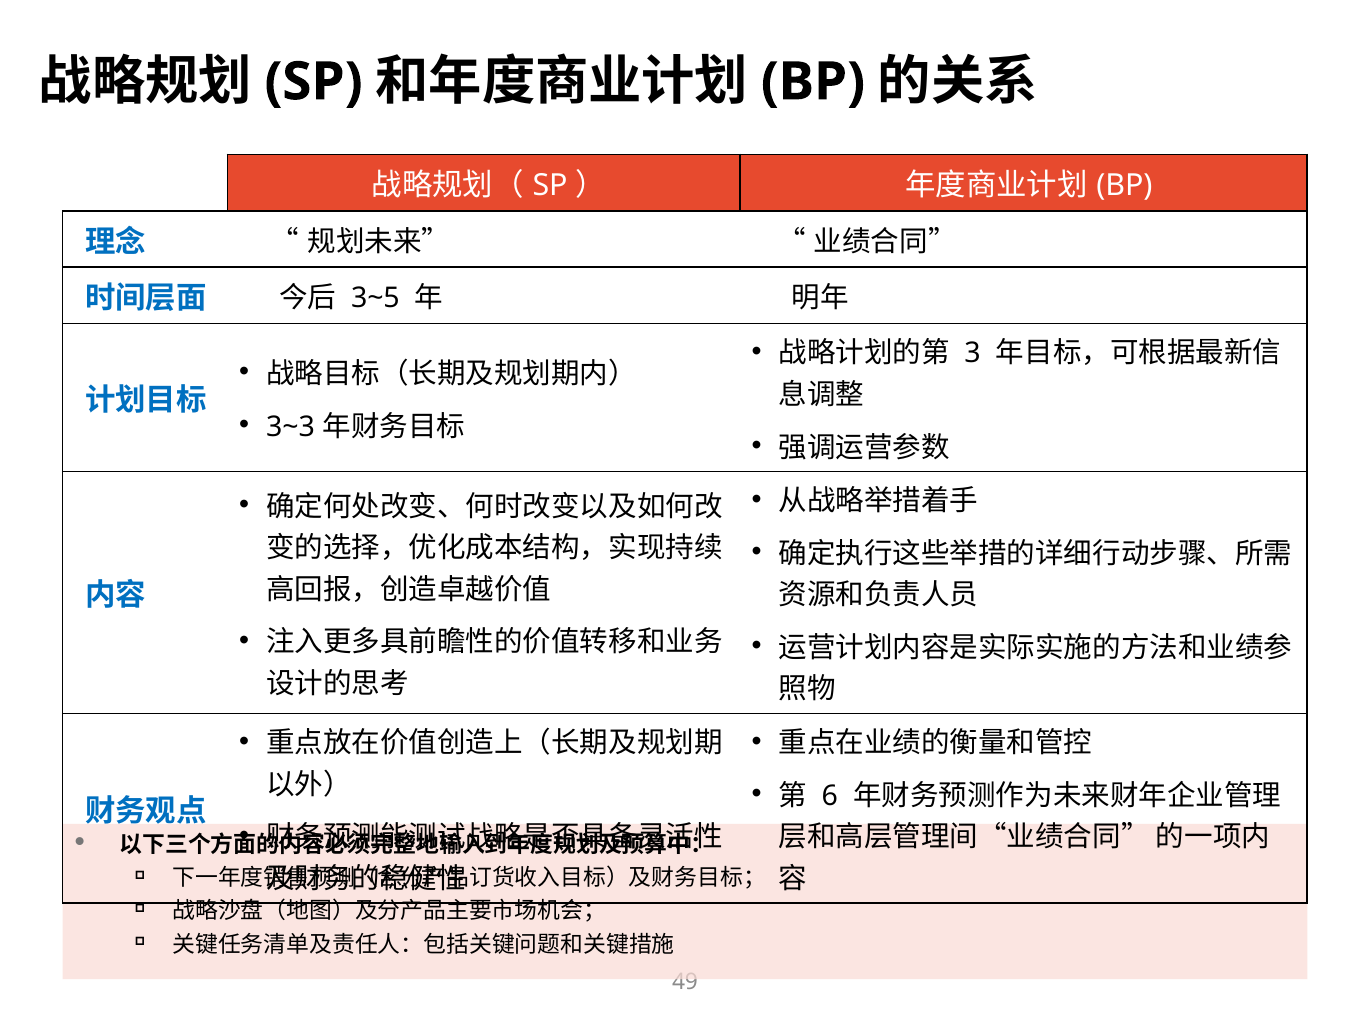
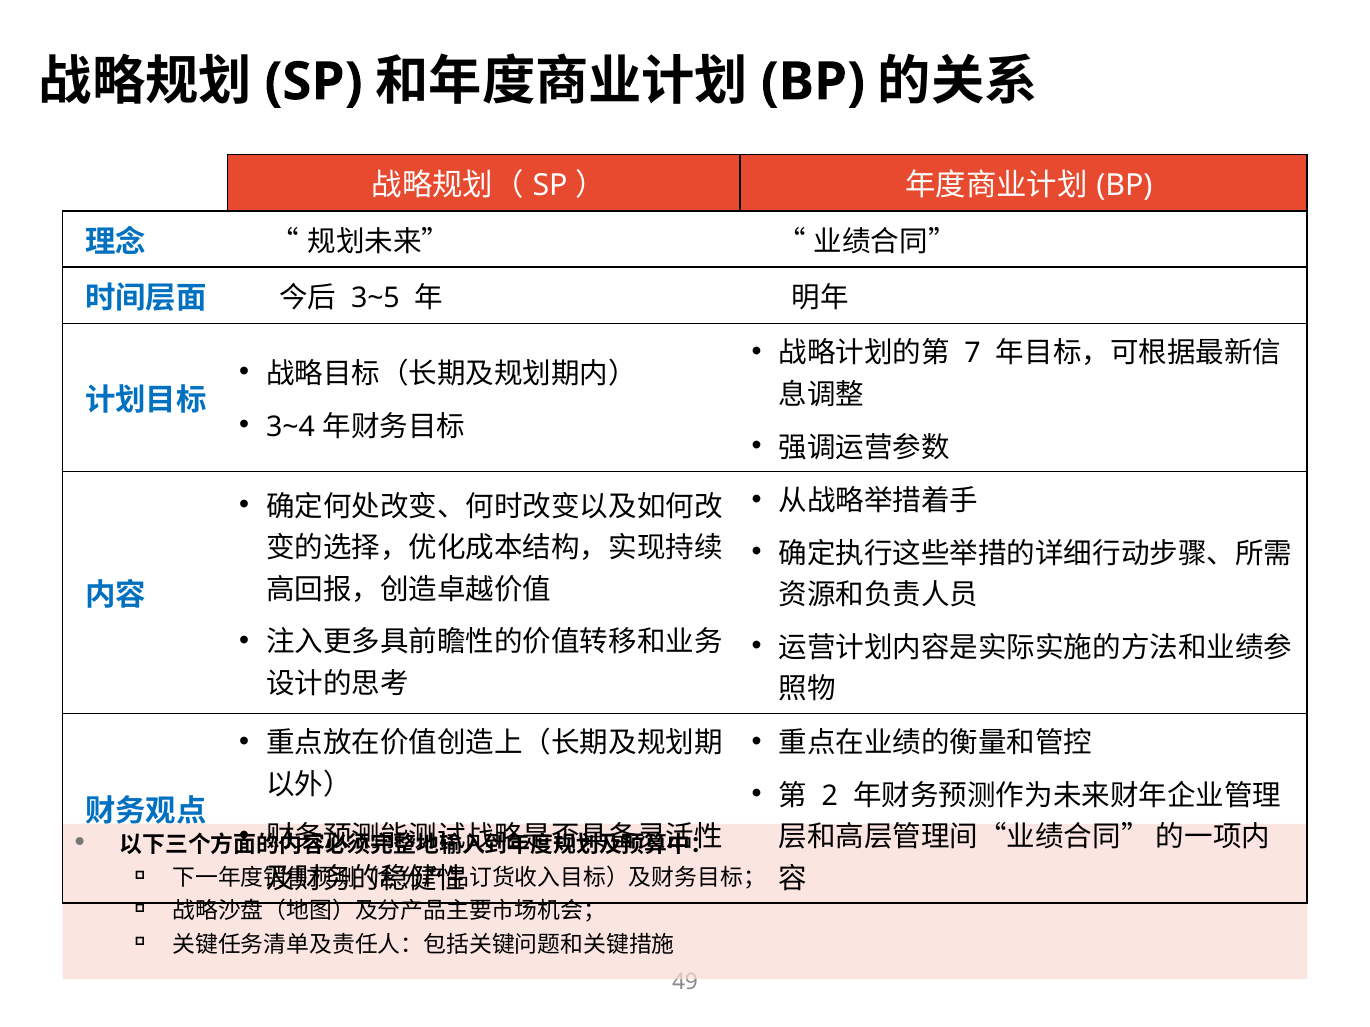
3: 3 -> 7
3~3: 3~3 -> 3~4
6: 6 -> 2
